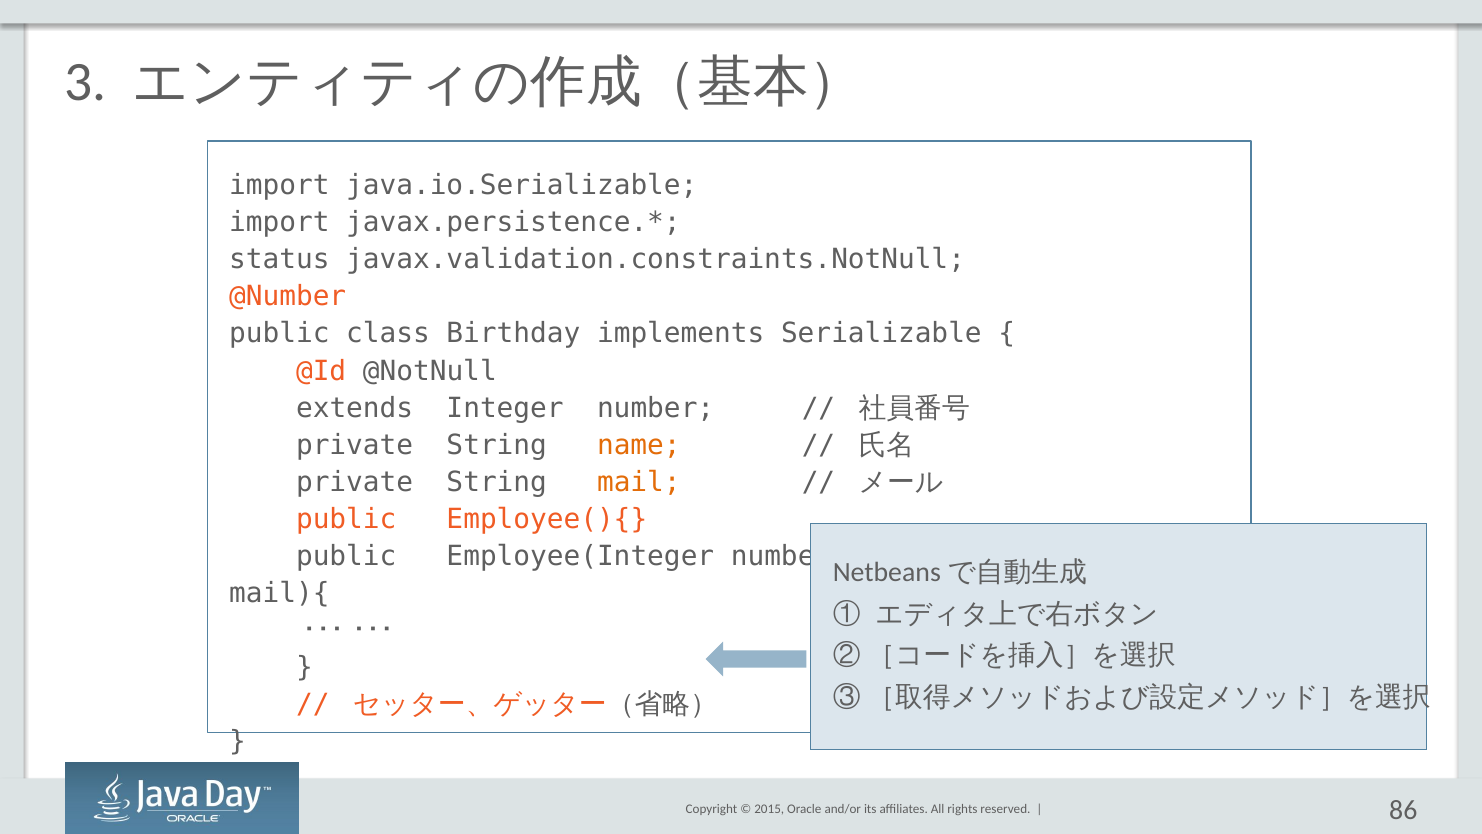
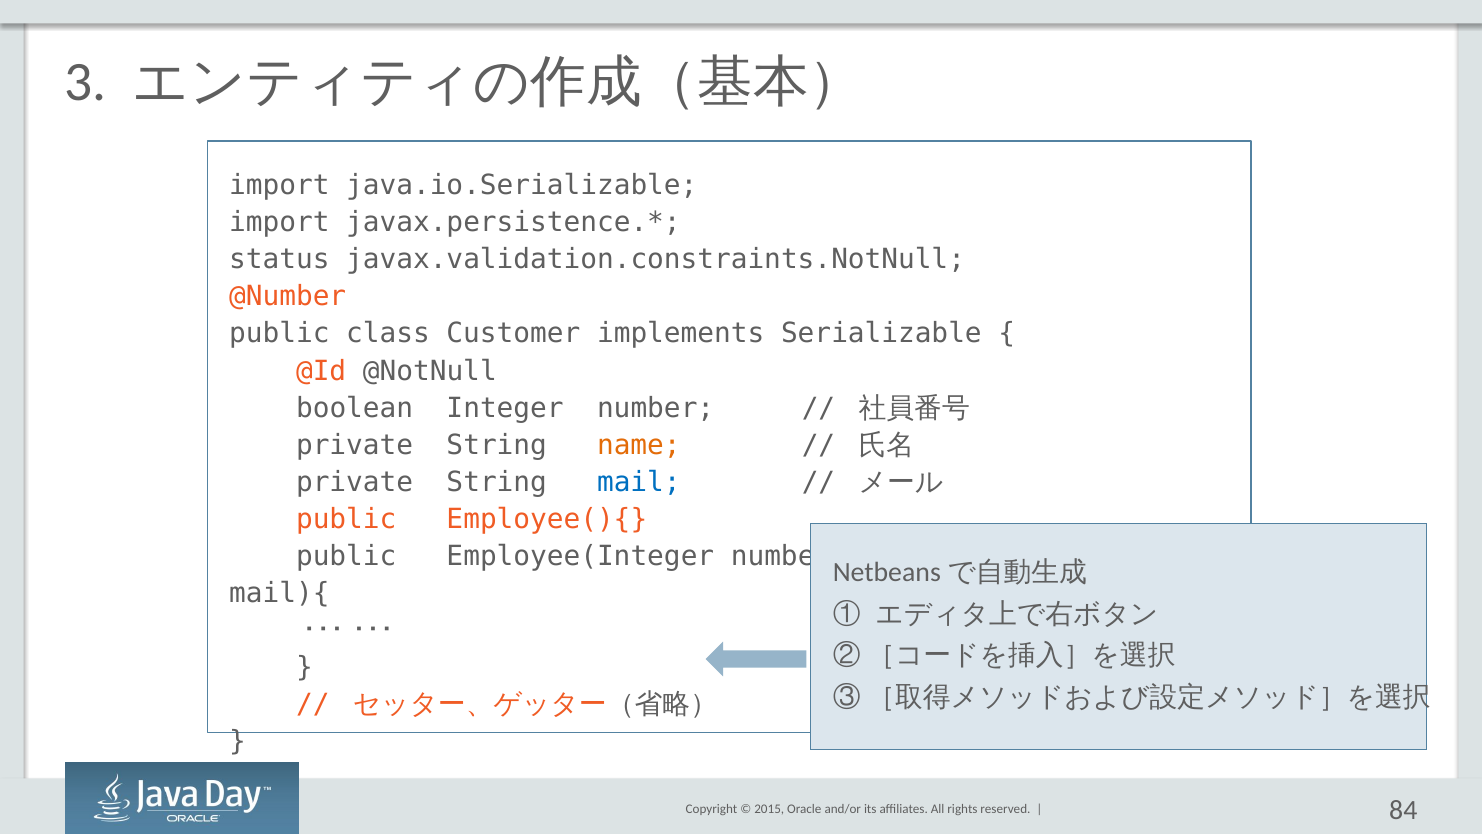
Birthday: Birthday -> Customer
extends: extends -> boolean
mail colour: orange -> blue
86: 86 -> 84
